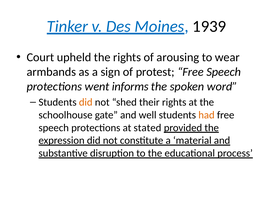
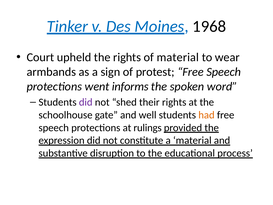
1939: 1939 -> 1968
of arousing: arousing -> material
did at (86, 102) colour: orange -> purple
stated: stated -> rulings
